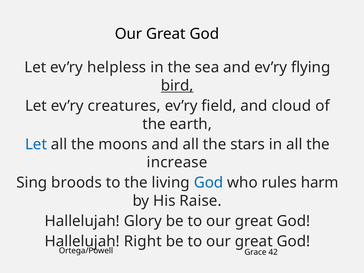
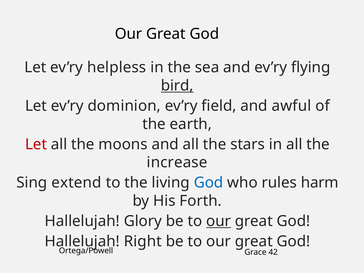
creatures: creatures -> dominion
cloud: cloud -> awful
Let at (36, 144) colour: blue -> red
broods: broods -> extend
Raise: Raise -> Forth
our at (219, 221) underline: none -> present
